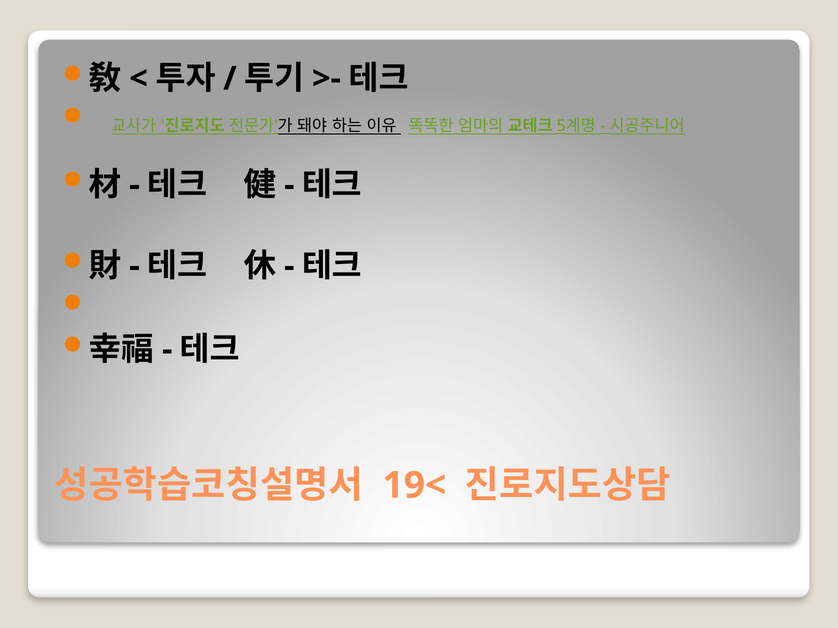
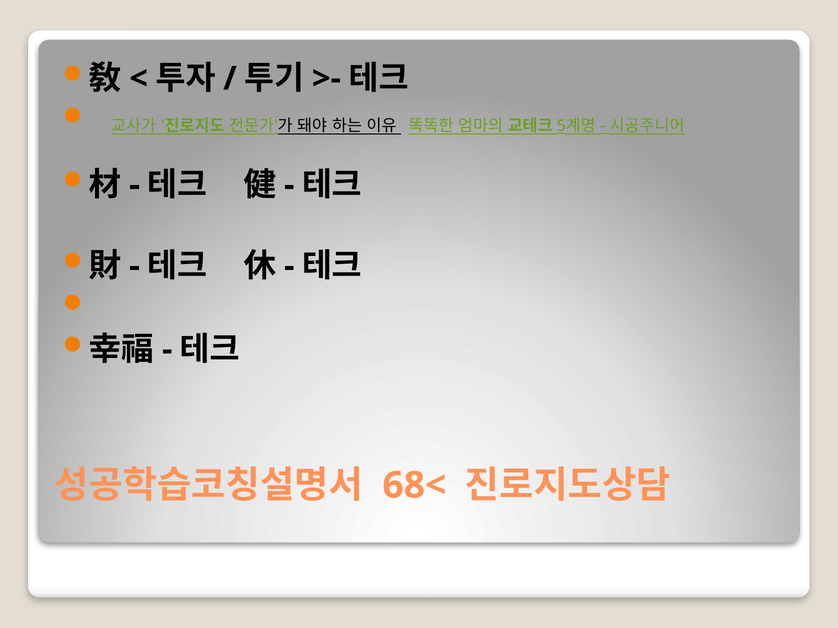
19<: 19< -> 68<
